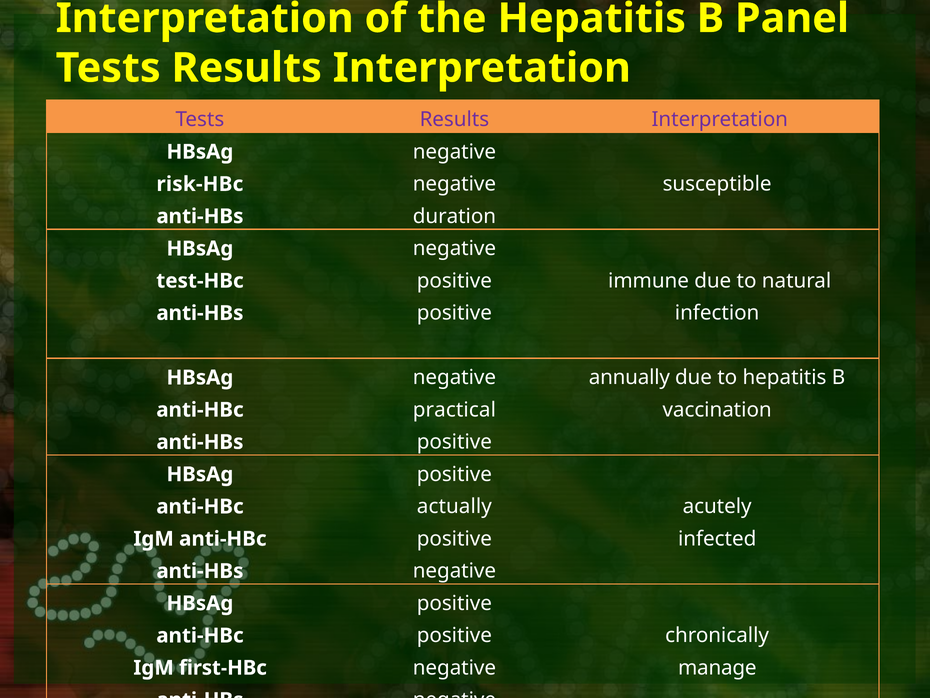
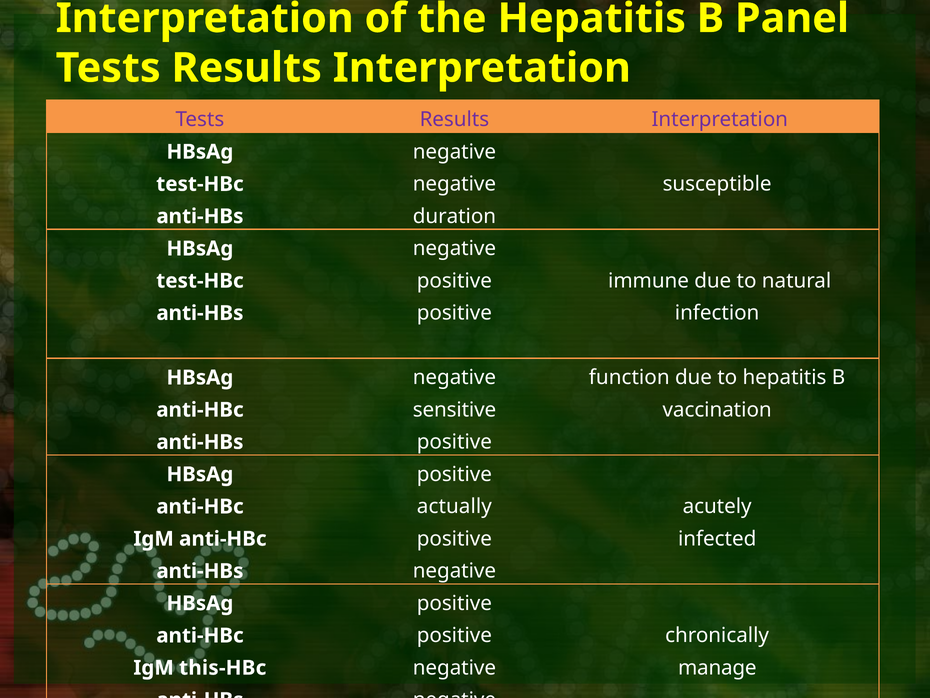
risk-HBc at (200, 184): risk-HBc -> test-HBc
annually: annually -> function
practical: practical -> sensitive
first-HBc: first-HBc -> this-HBc
